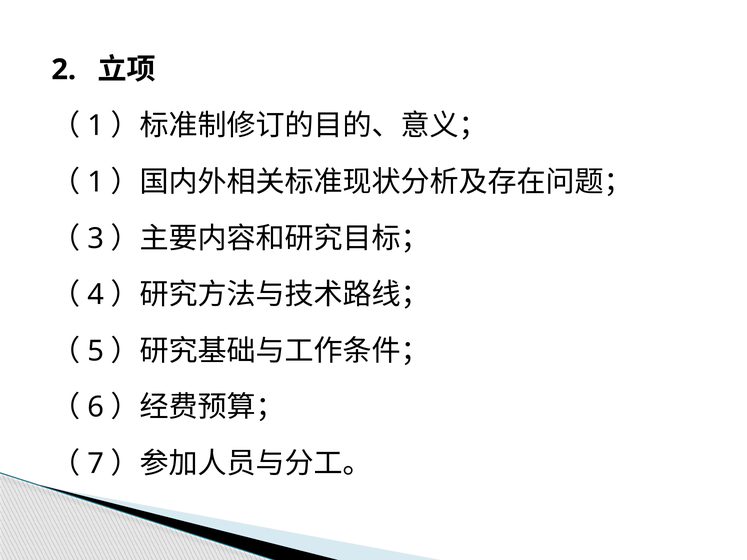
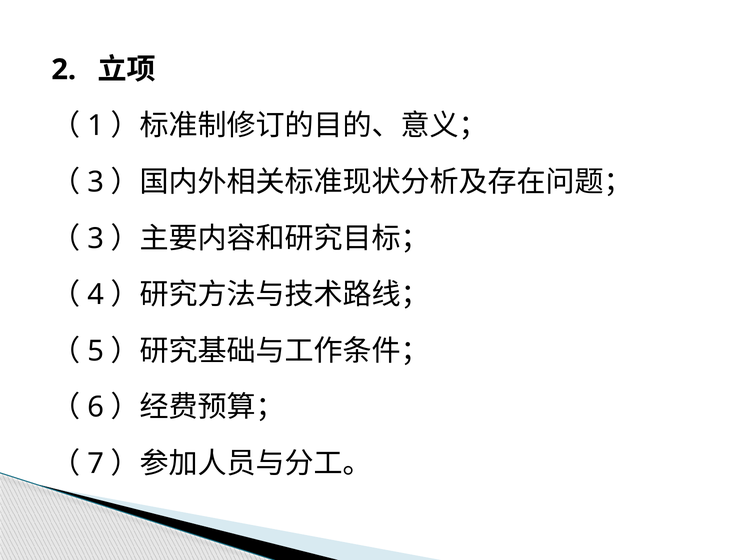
1 at (96, 182): 1 -> 3
